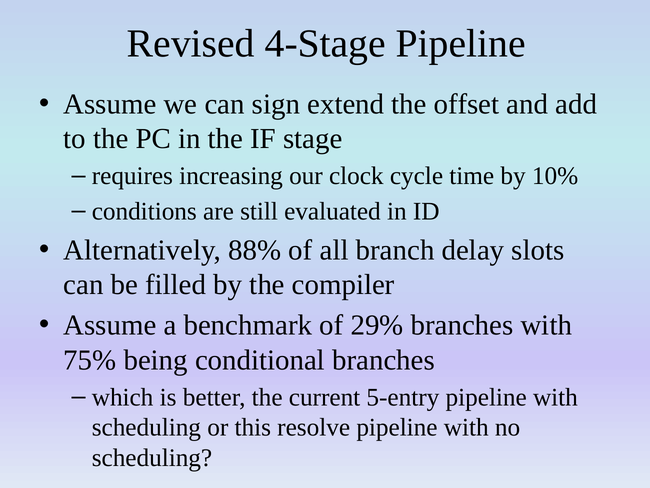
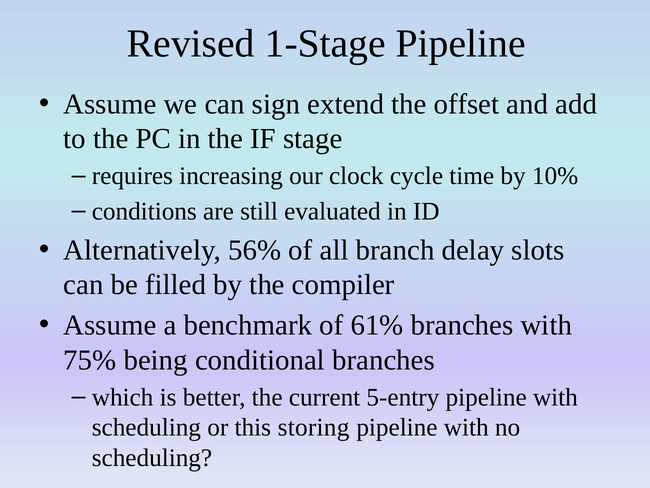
4-Stage: 4-Stage -> 1-Stage
88%: 88% -> 56%
29%: 29% -> 61%
resolve: resolve -> storing
